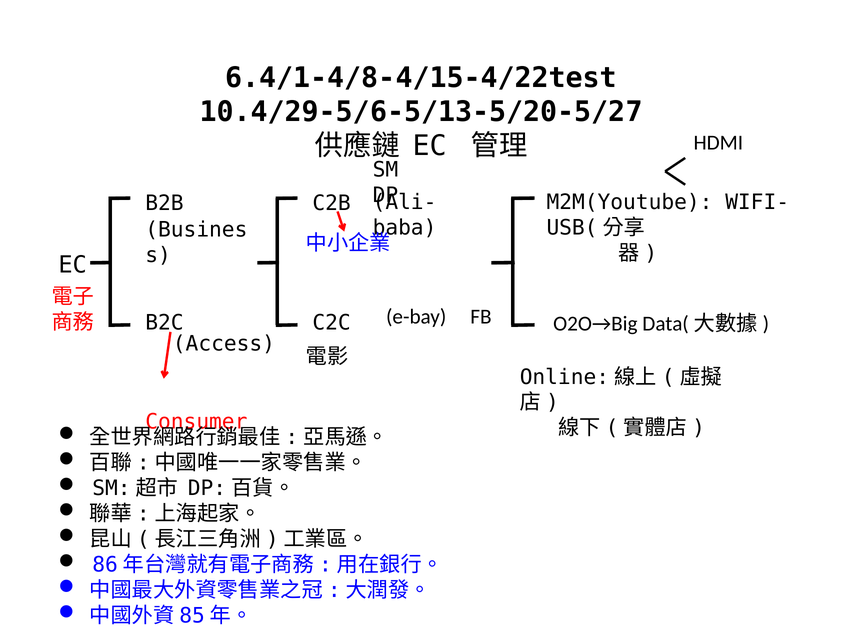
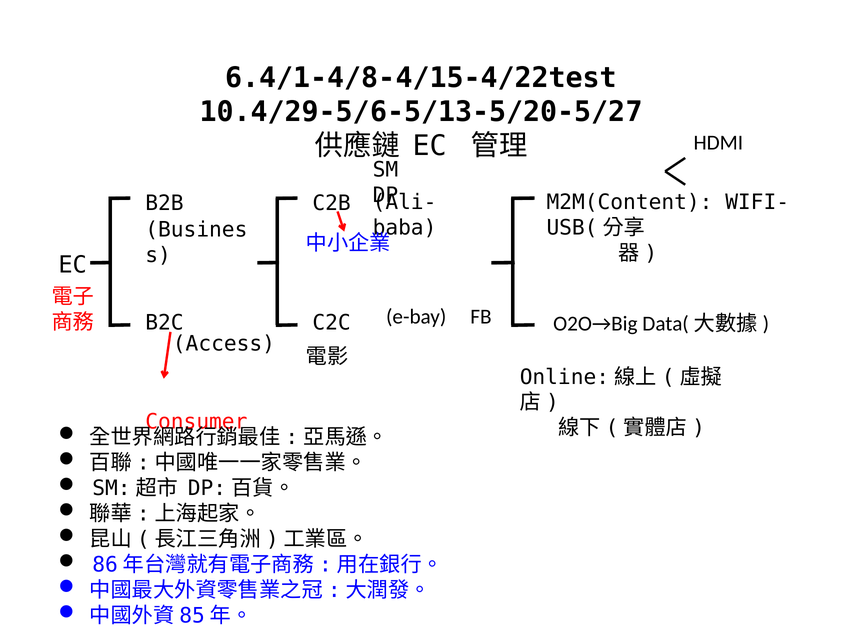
M2M(Youtube: M2M(Youtube -> M2M(Content
